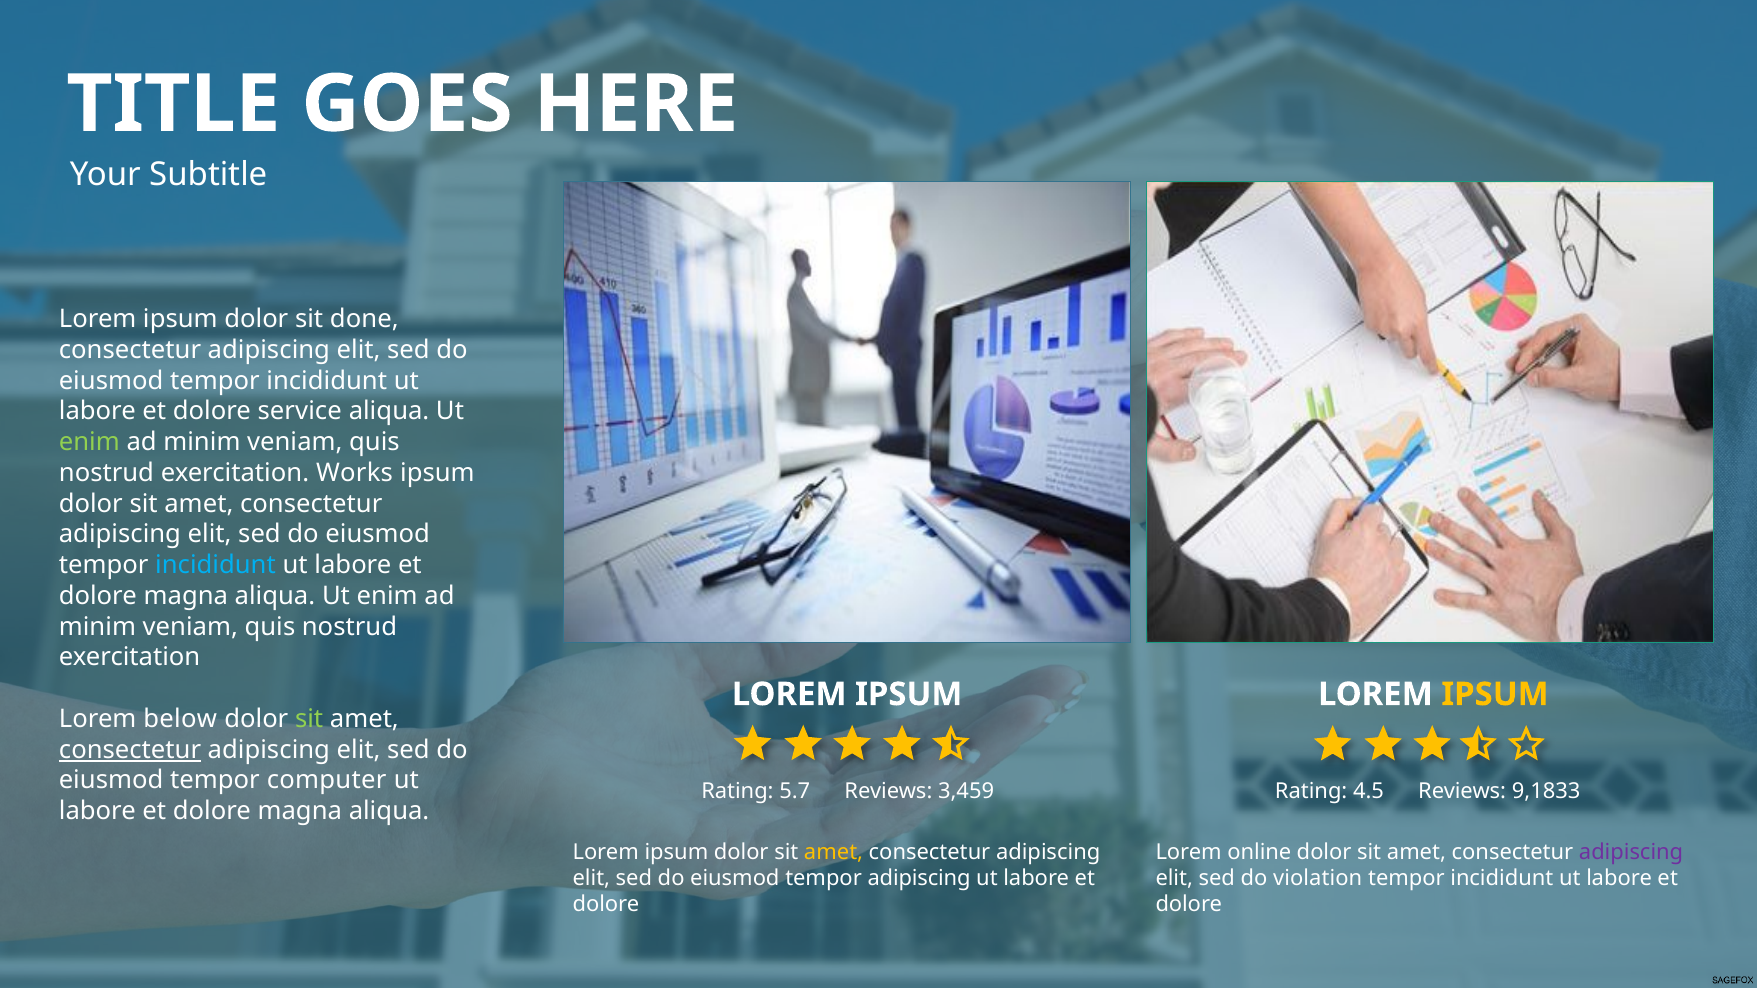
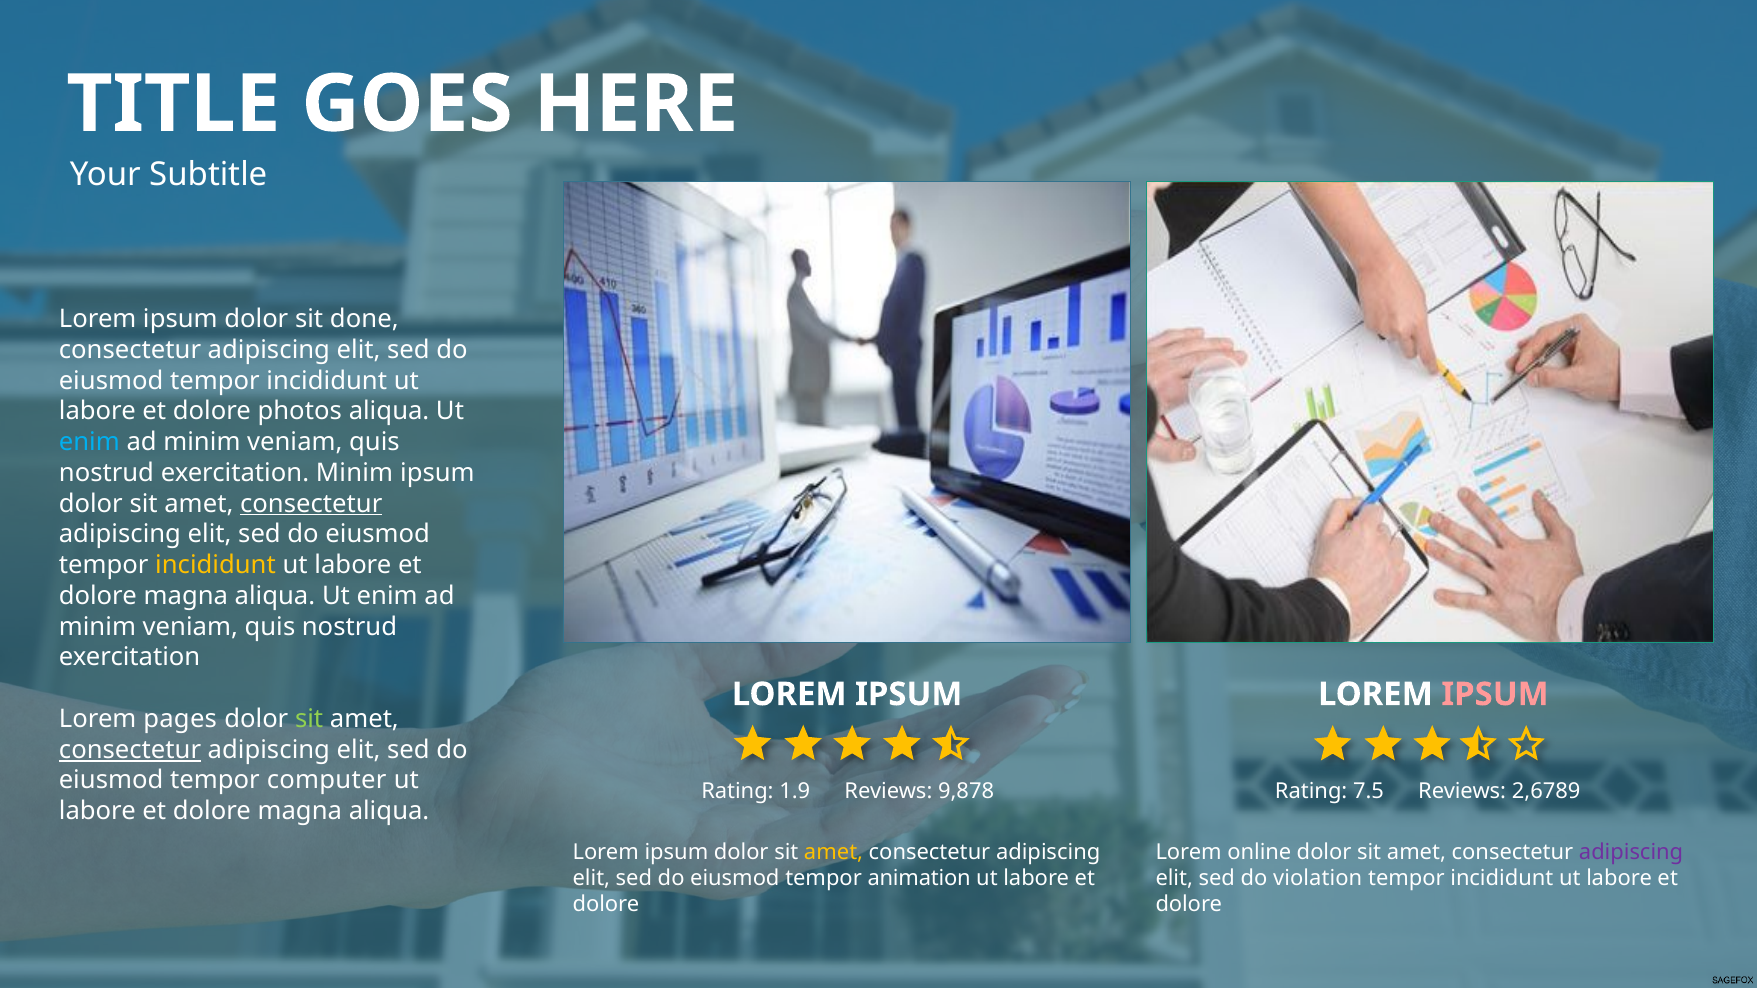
service: service -> photos
enim at (89, 442) colour: light green -> light blue
exercitation Works: Works -> Minim
consectetur at (311, 504) underline: none -> present
incididunt at (216, 565) colour: light blue -> yellow
IPSUM at (1495, 695) colour: yellow -> pink
below: below -> pages
5.7: 5.7 -> 1.9
3,459: 3,459 -> 9,878
4.5: 4.5 -> 7.5
9,1833: 9,1833 -> 2,6789
tempor adipiscing: adipiscing -> animation
